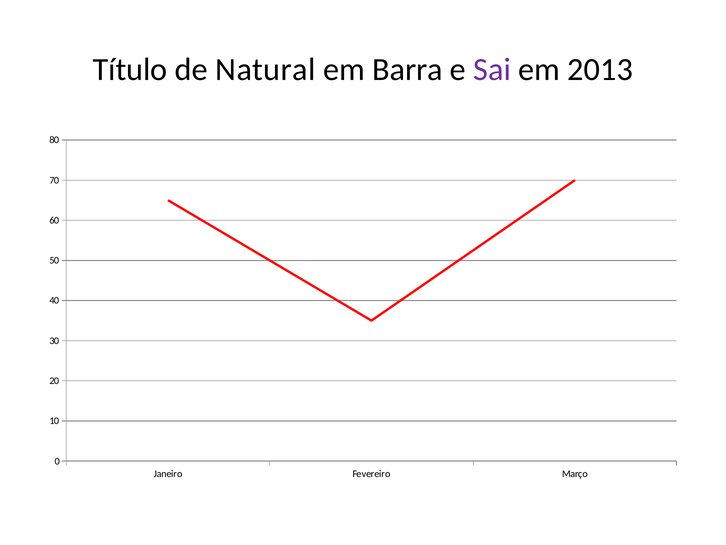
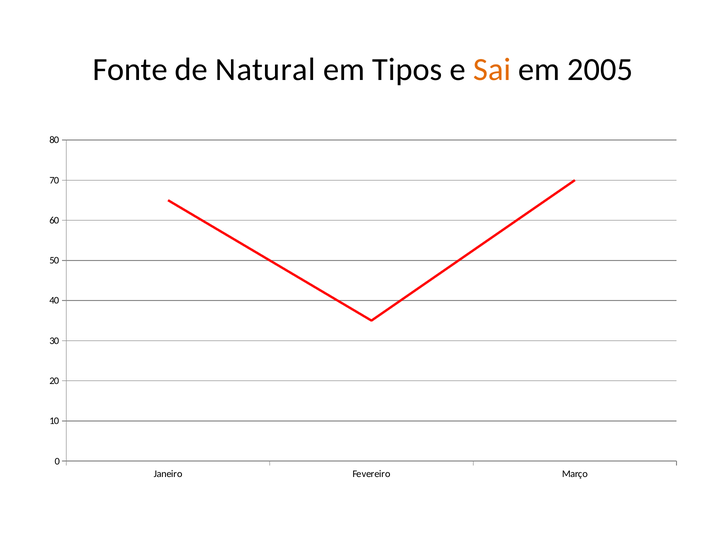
Título: Título -> Fonte
Barra: Barra -> Tipos
Sai colour: purple -> orange
2013: 2013 -> 2005
